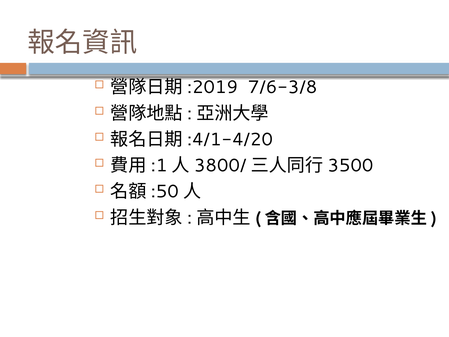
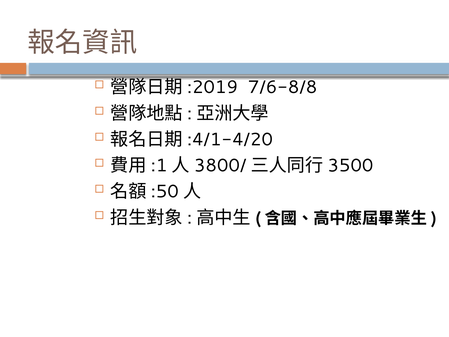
7/6-3/8: 7/6-3/8 -> 7/6-8/8
